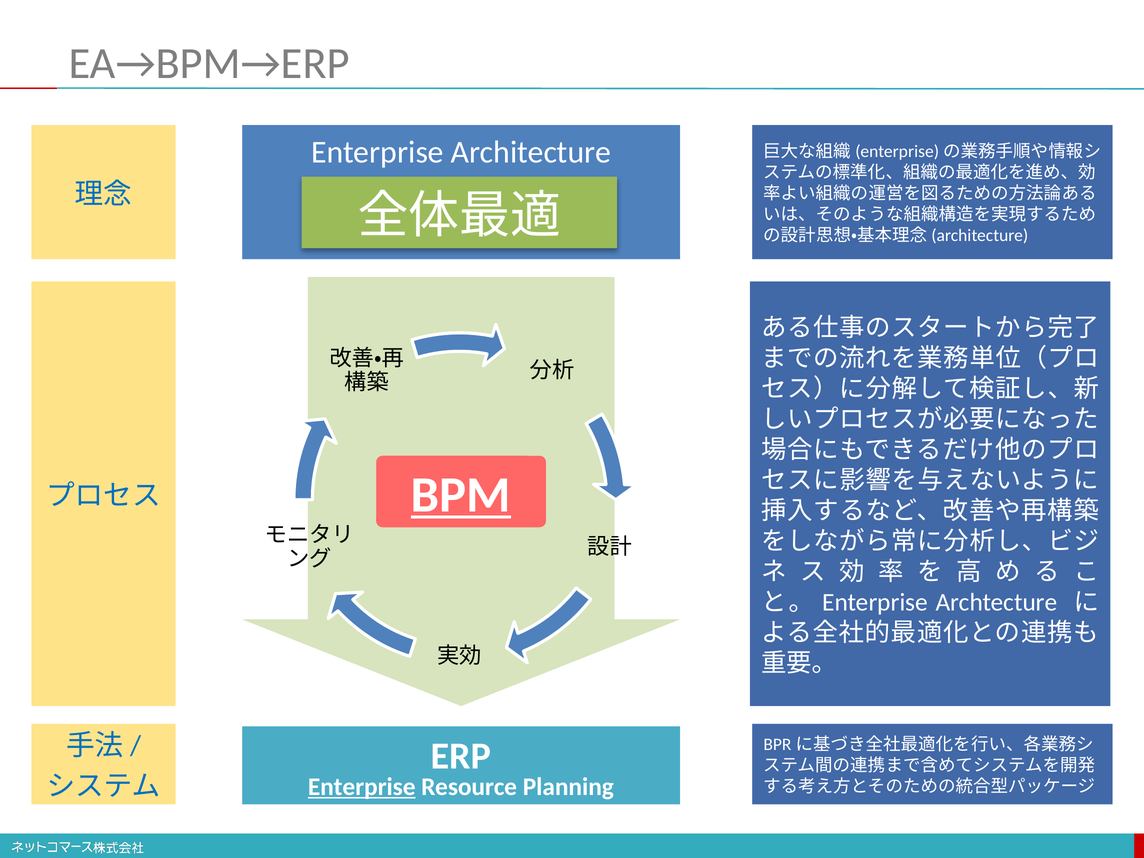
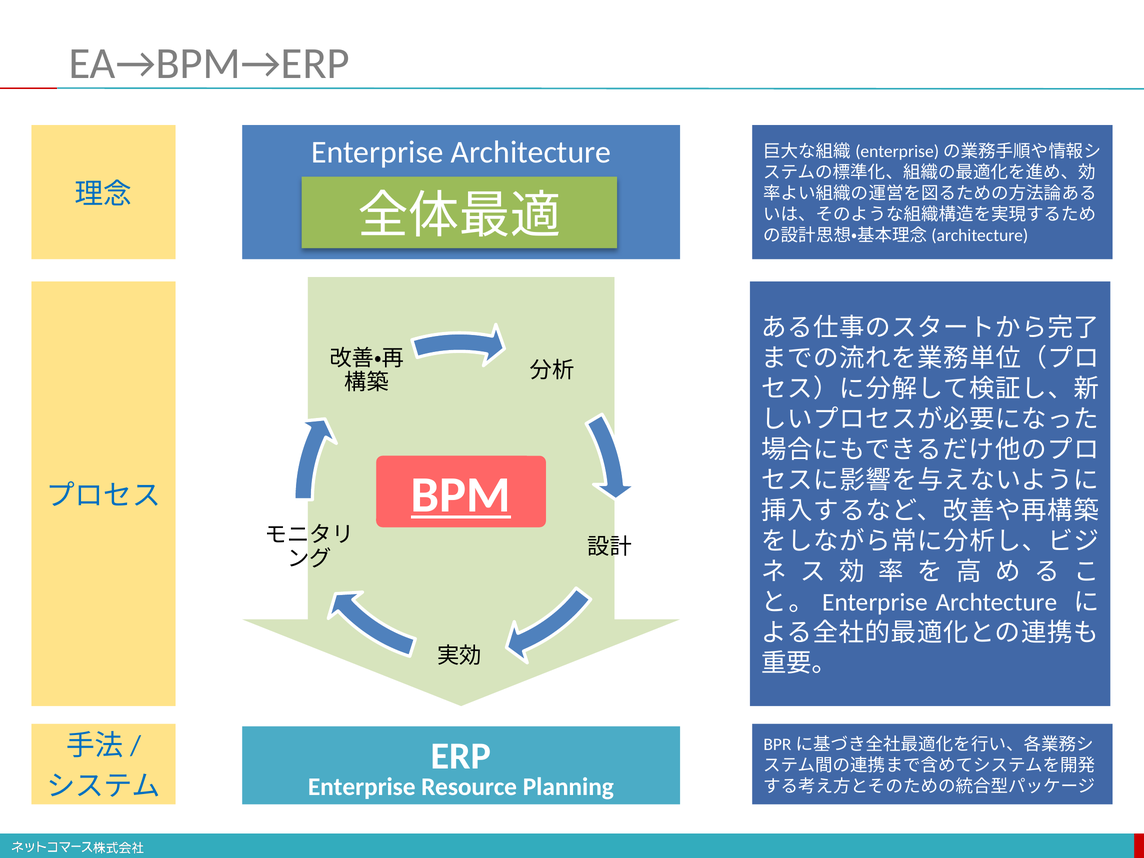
Enterprise at (362, 787) underline: present -> none
